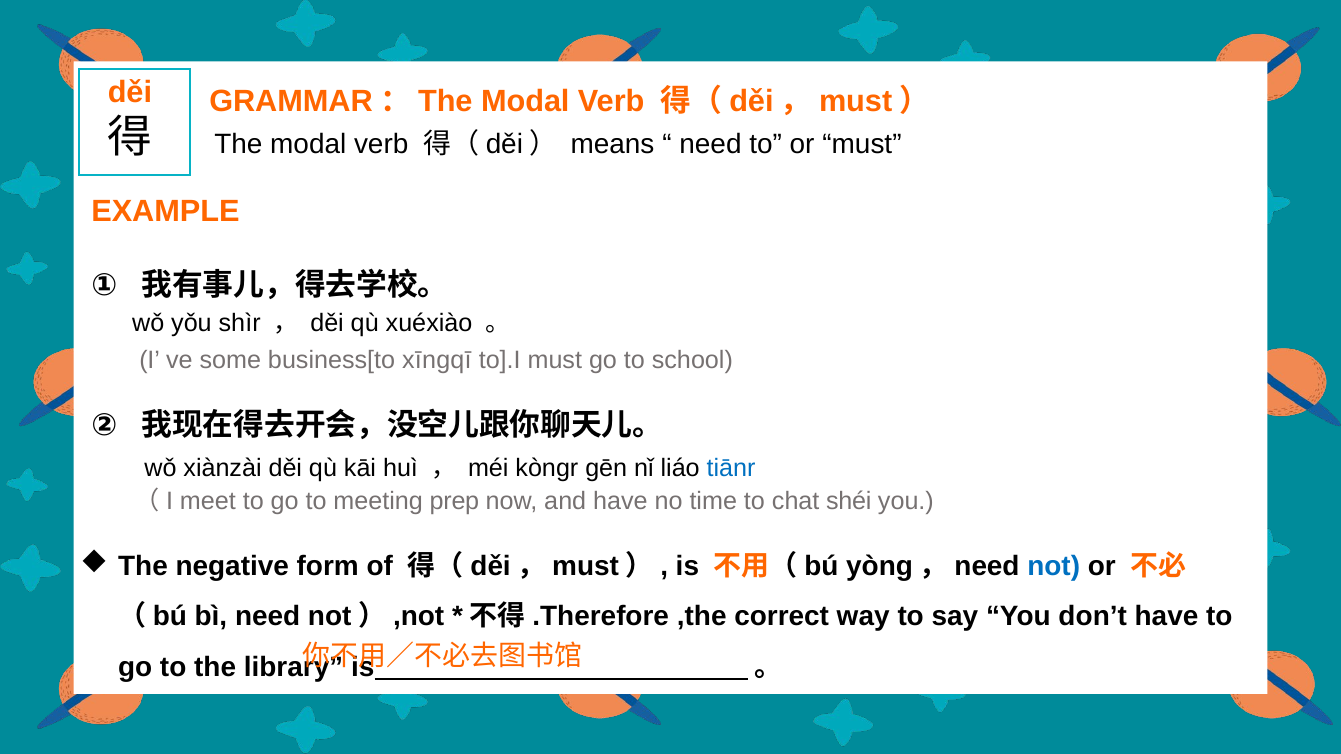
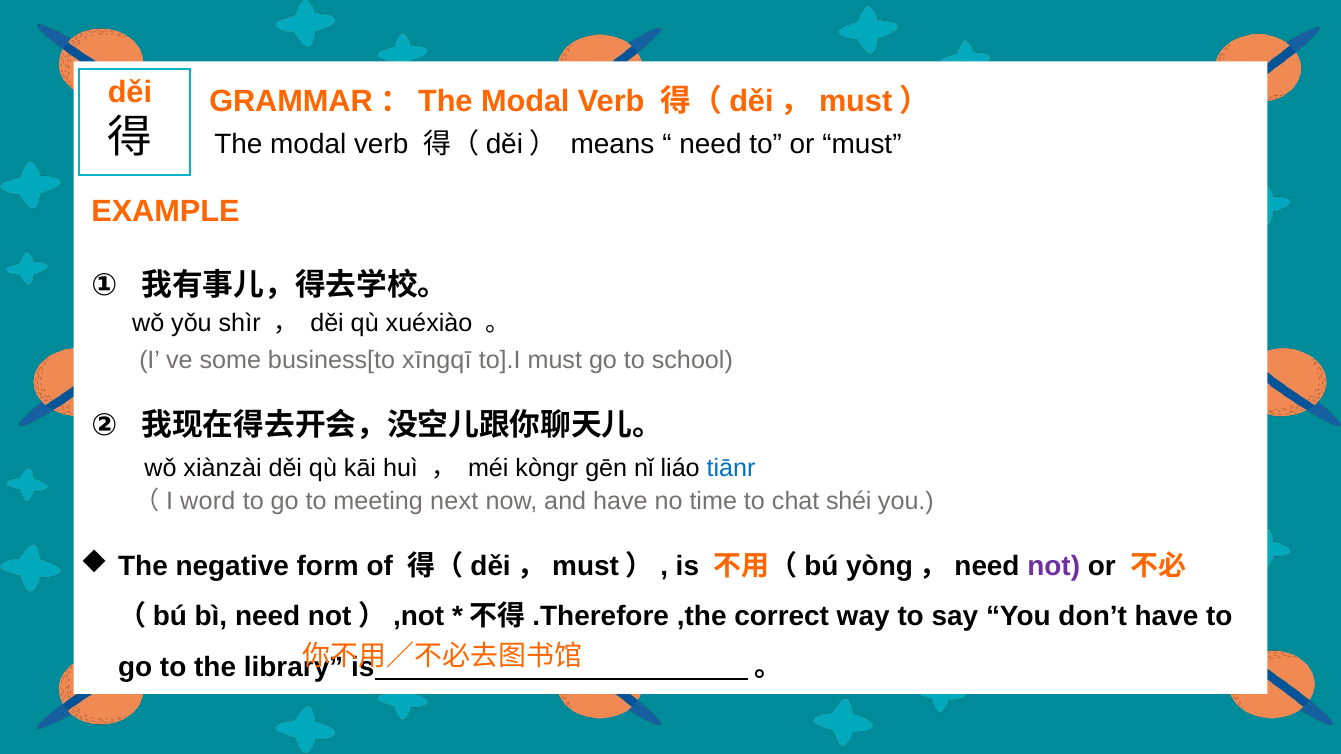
meet: meet -> word
prep: prep -> next
not at (1054, 567) colour: blue -> purple
